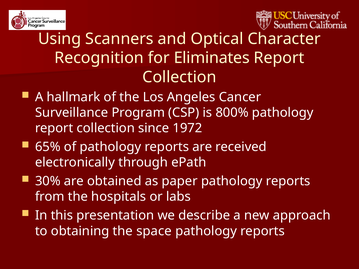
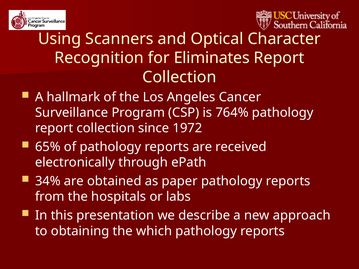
800%: 800% -> 764%
30%: 30% -> 34%
space: space -> which
